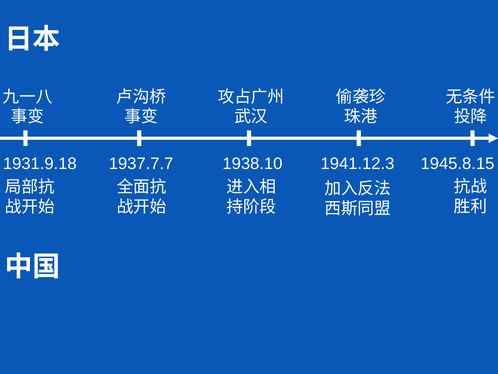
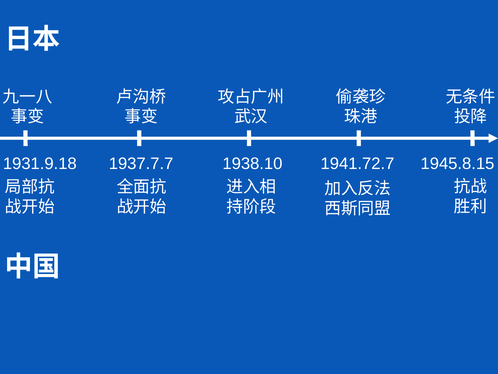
1941.12.3: 1941.12.3 -> 1941.72.7
